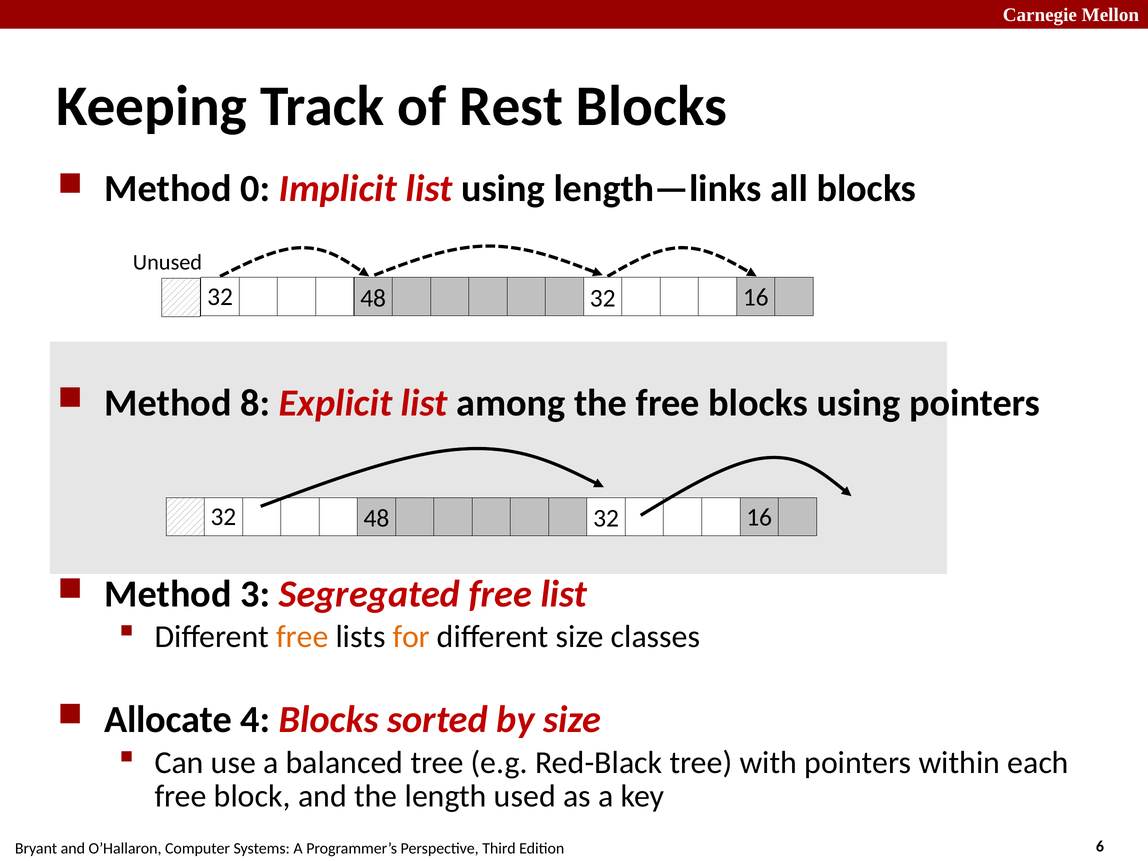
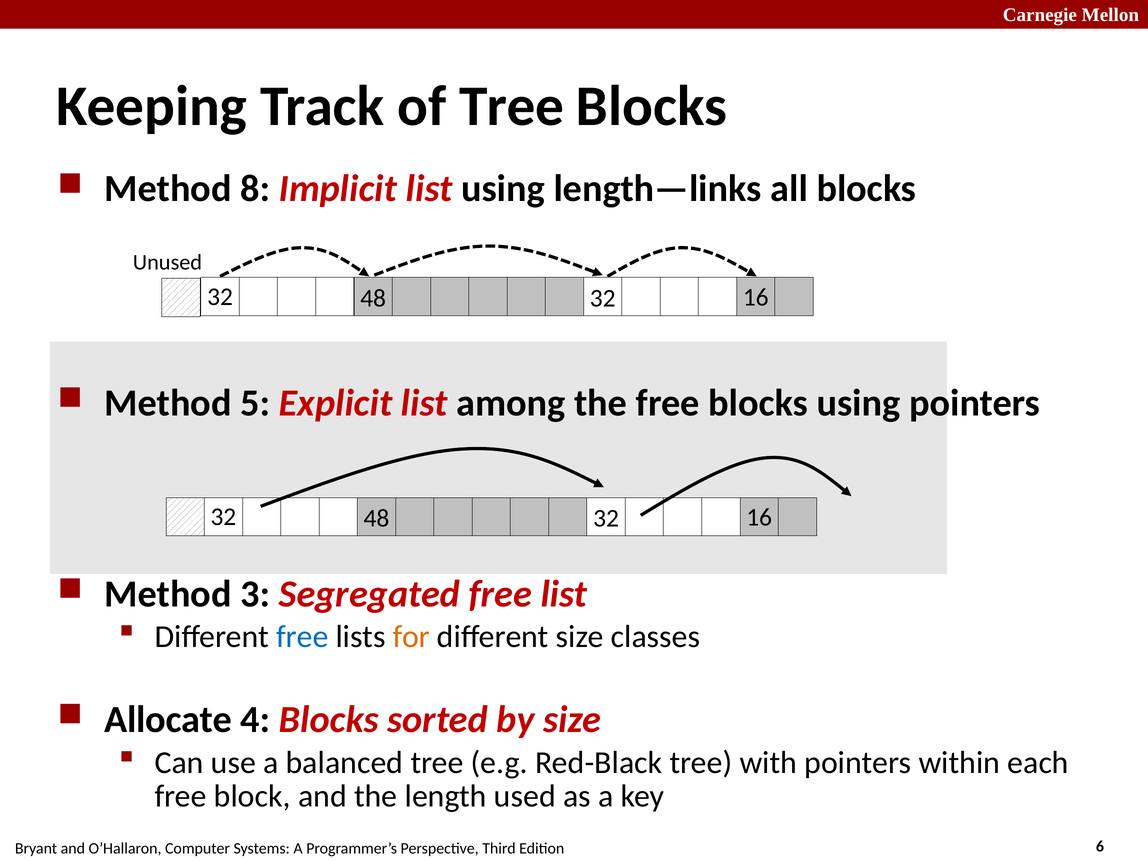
of Rest: Rest -> Tree
0: 0 -> 8
8: 8 -> 5
free at (302, 637) colour: orange -> blue
